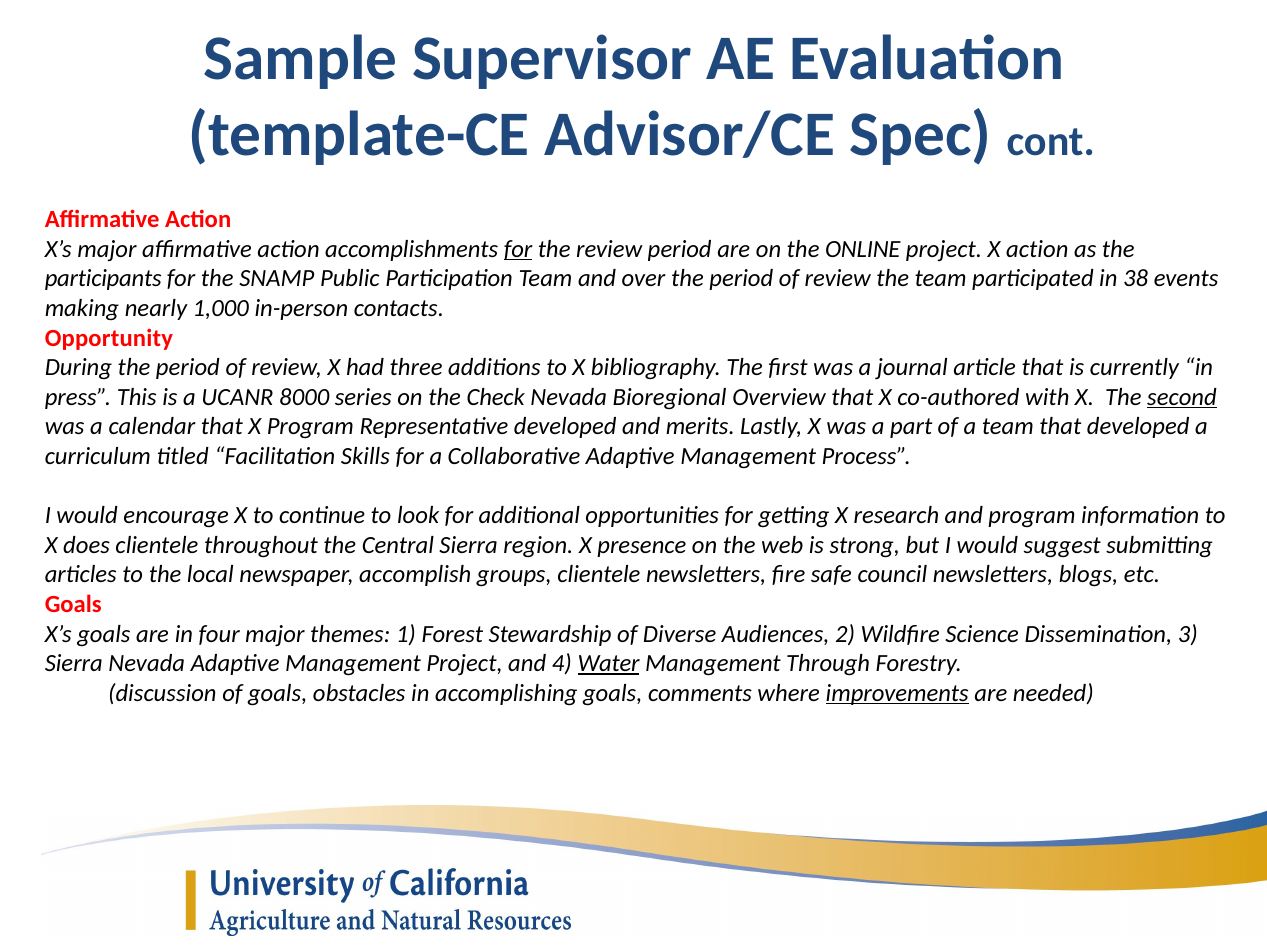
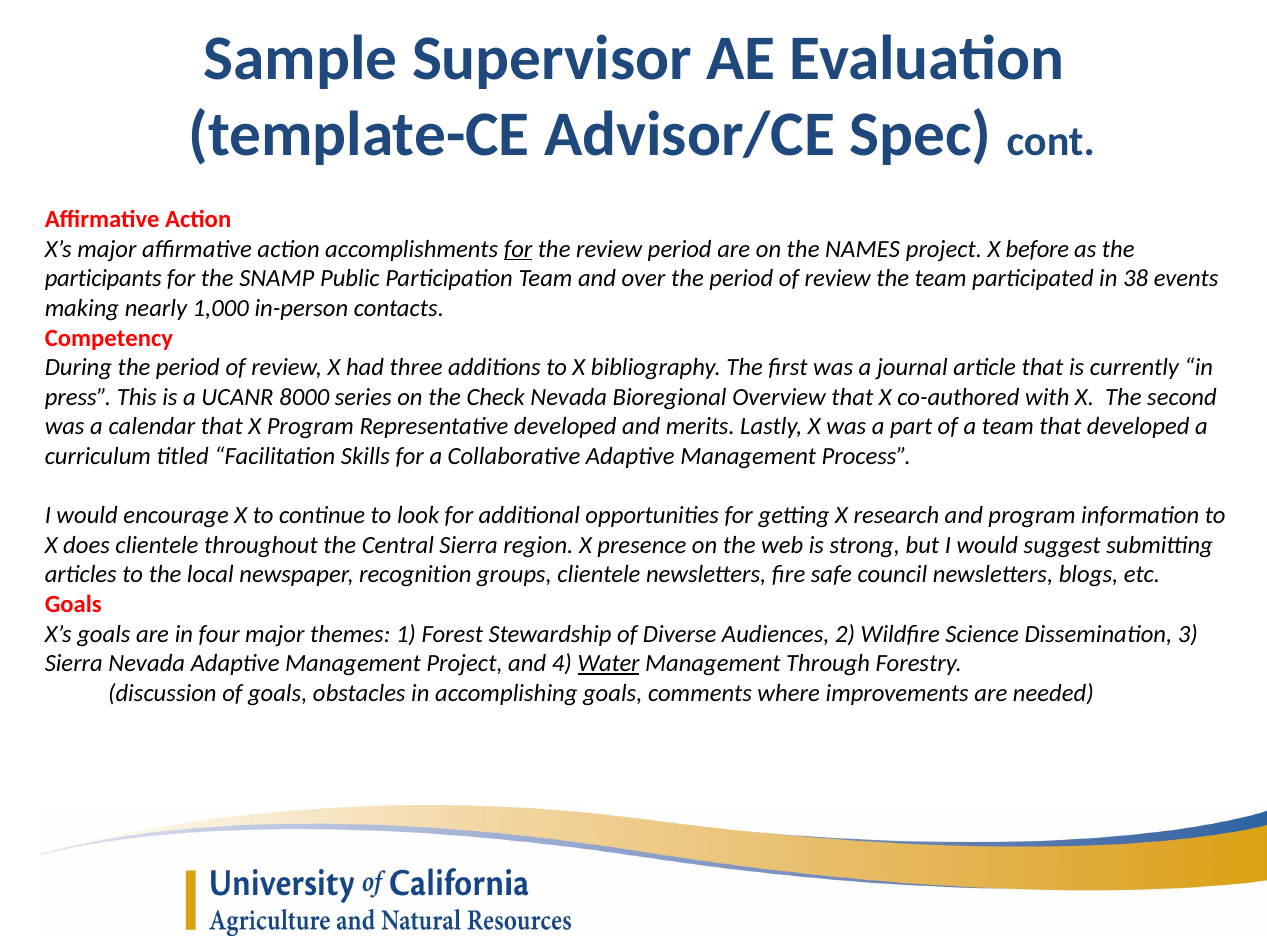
ONLINE: ONLINE -> NAMES
X action: action -> before
Opportunity: Opportunity -> Competency
second underline: present -> none
accomplish: accomplish -> recognition
improvements underline: present -> none
